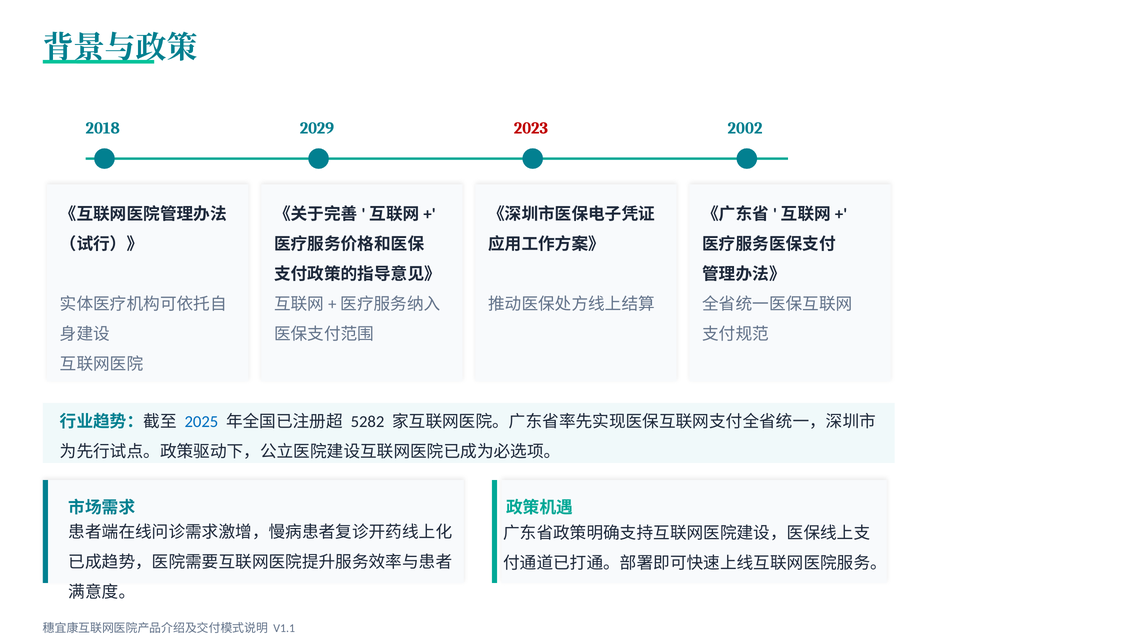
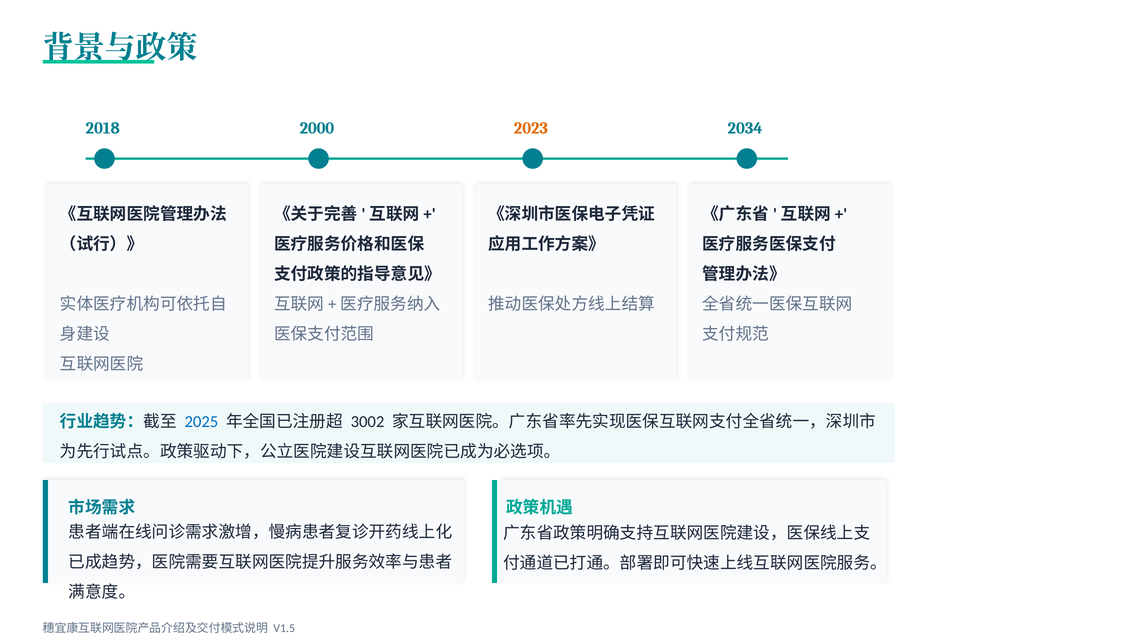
2029: 2029 -> 2000
2023 colour: red -> orange
2002: 2002 -> 2034
5282: 5282 -> 3002
V1.1: V1.1 -> V1.5
